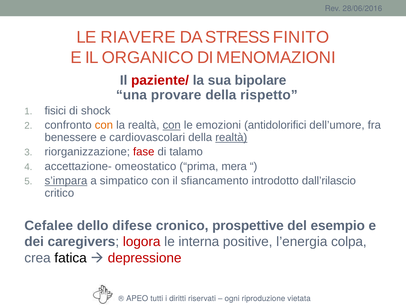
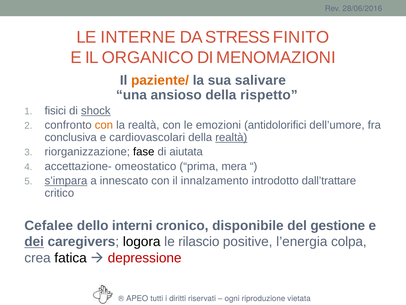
RIAVERE: RIAVERE -> INTERNE
paziente/ colour: red -> orange
bipolare: bipolare -> salivare
provare: provare -> ansioso
shock underline: none -> present
con at (172, 125) underline: present -> none
benessere: benessere -> conclusiva
fase colour: red -> black
talamo: talamo -> aiutata
simpatico: simpatico -> innescato
sfiancamento: sfiancamento -> innalzamento
dall’rilascio: dall’rilascio -> dall’trattare
difese: difese -> interni
prospettive: prospettive -> disponibile
esempio: esempio -> gestione
dei underline: none -> present
logora colour: red -> black
interna: interna -> rilascio
